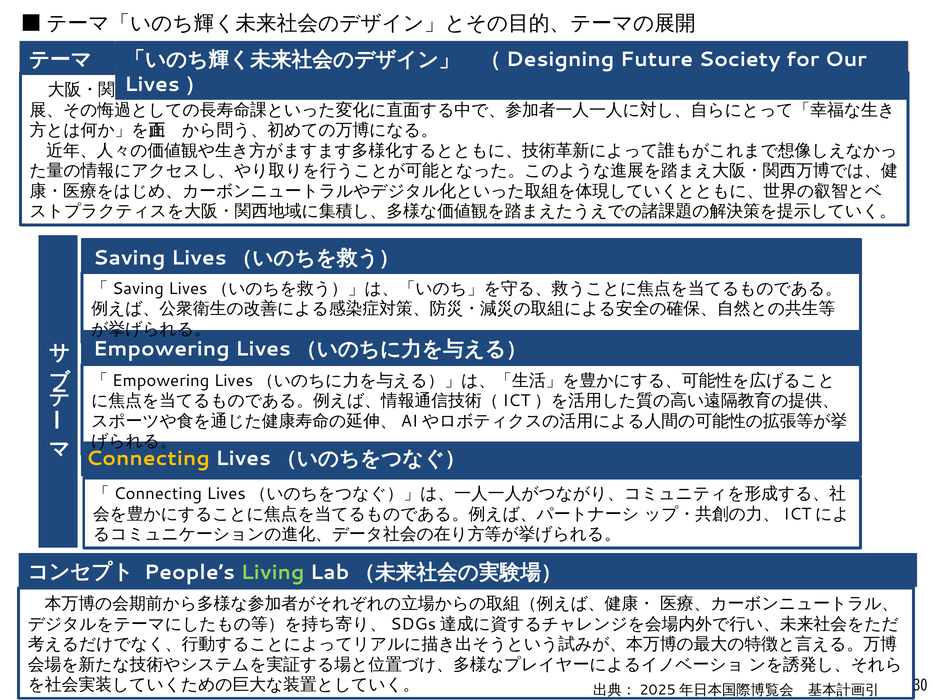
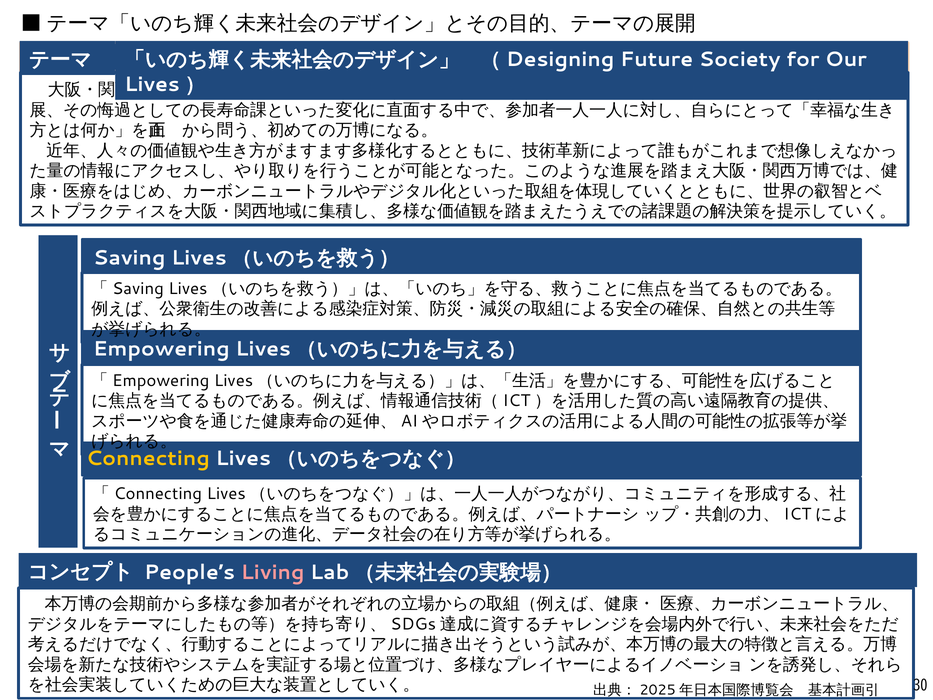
Living colour: light green -> pink
